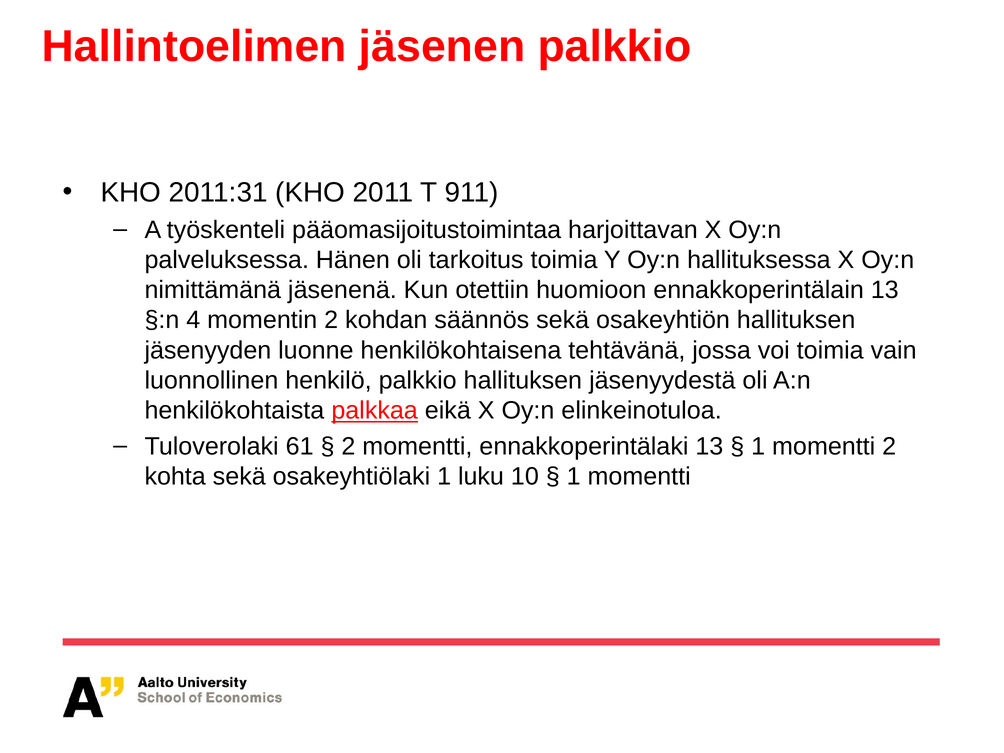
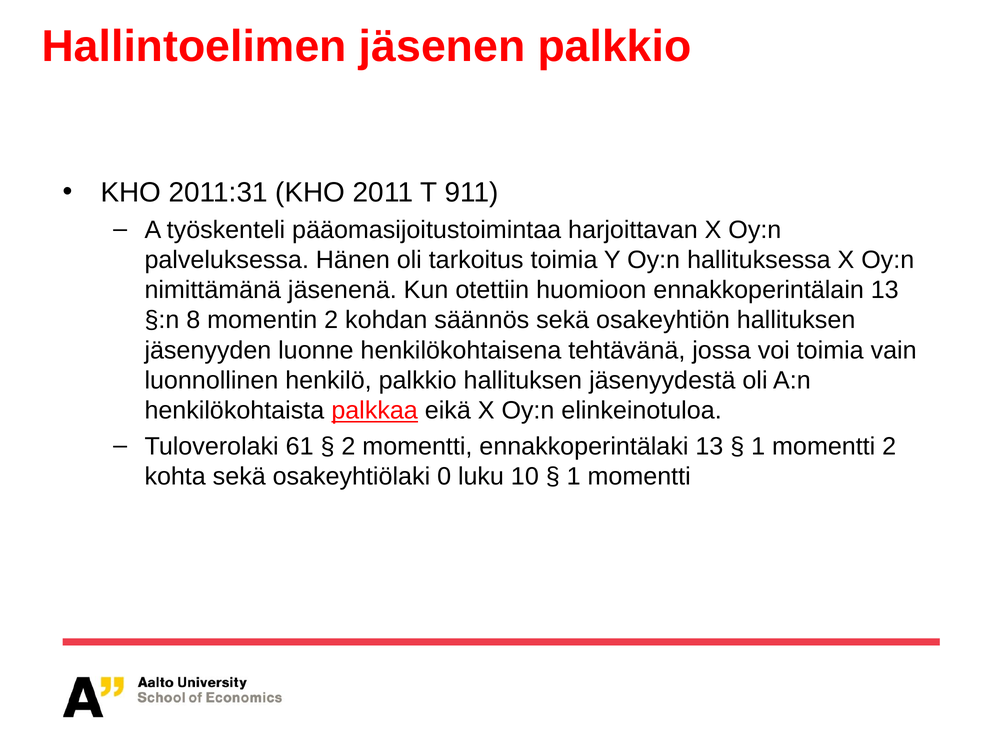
4: 4 -> 8
osakeyhtiölaki 1: 1 -> 0
